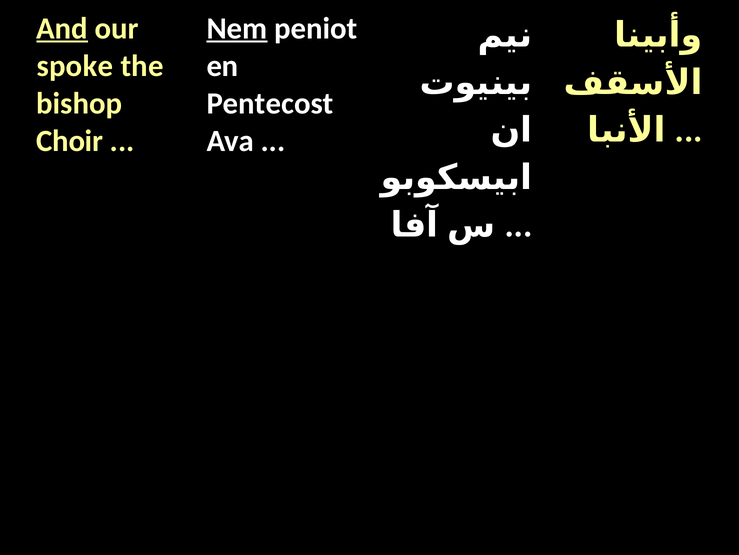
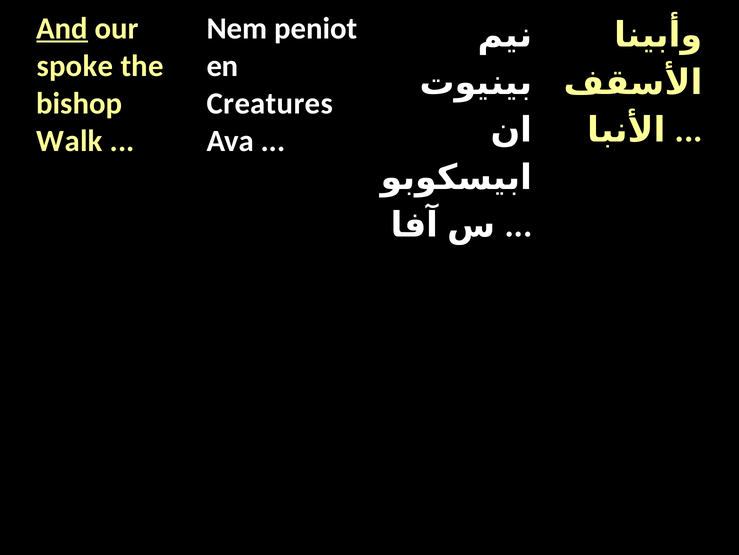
Nem underline: present -> none
Pentecost: Pentecost -> Creatures
Choir: Choir -> Walk
